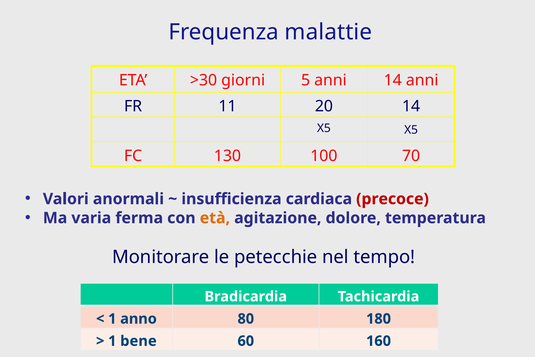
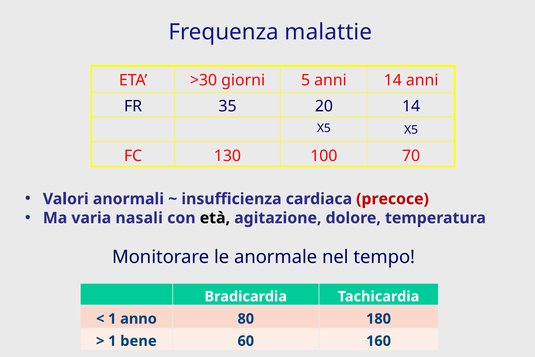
11: 11 -> 35
ferma: ferma -> nasali
età colour: orange -> black
petecchie: petecchie -> anormale
